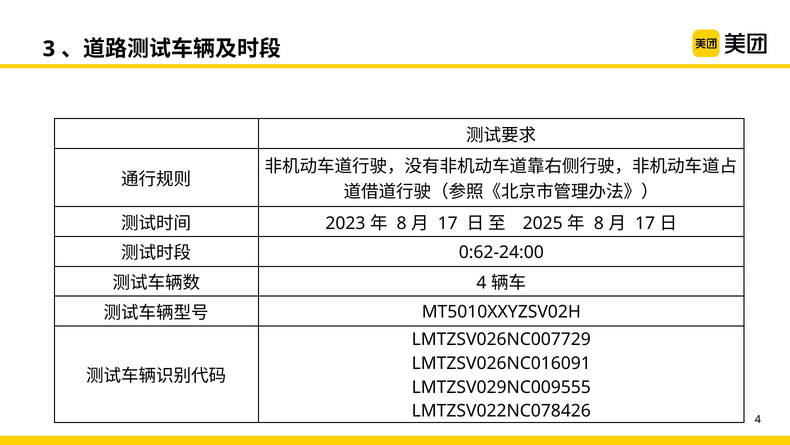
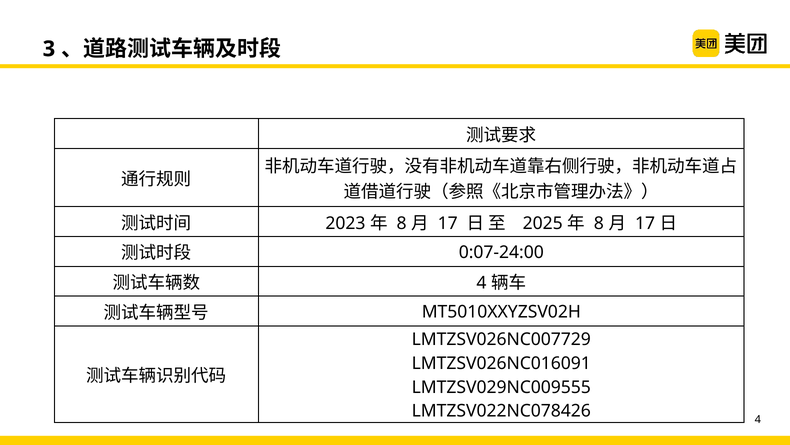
0:62-24:00: 0:62-24:00 -> 0:07-24:00
